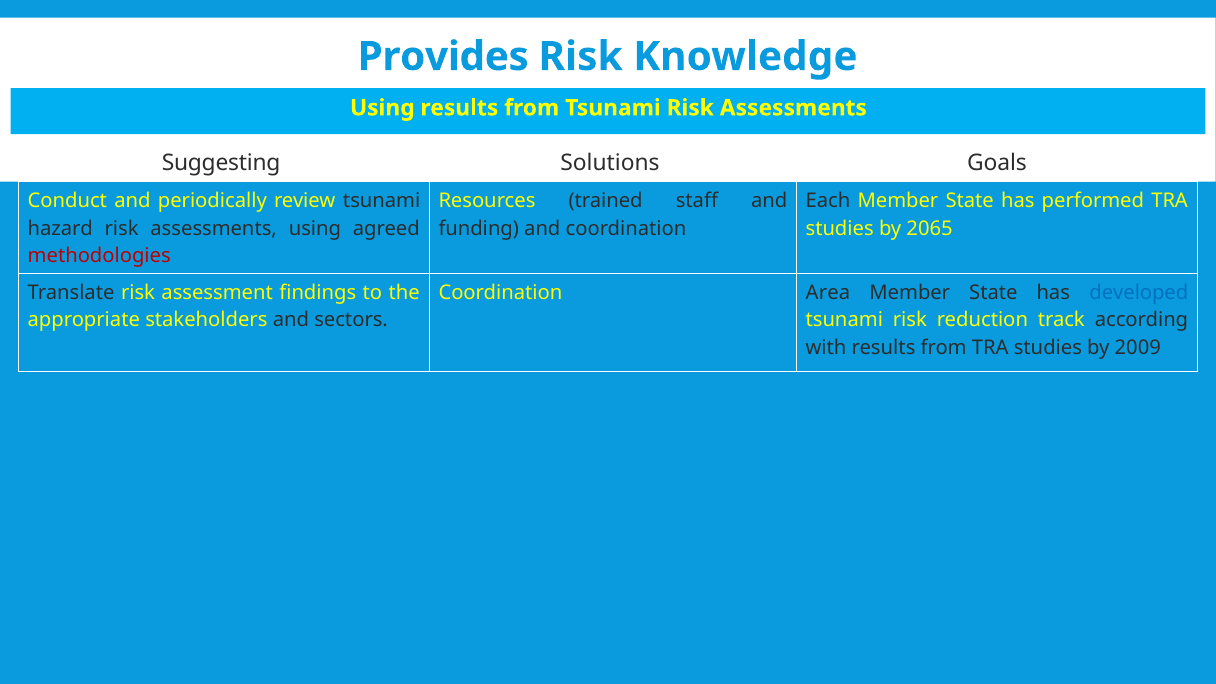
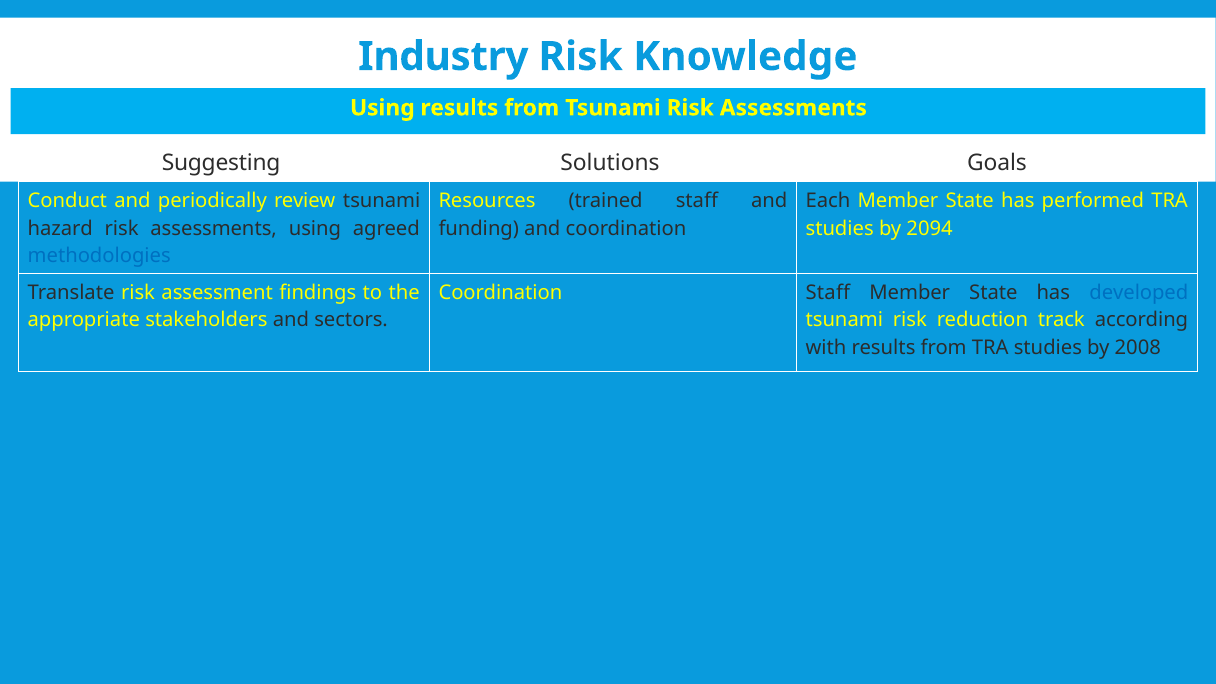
Provides: Provides -> Industry
2065: 2065 -> 2094
methodologies colour: red -> blue
Coordination Area: Area -> Staff
2009: 2009 -> 2008
